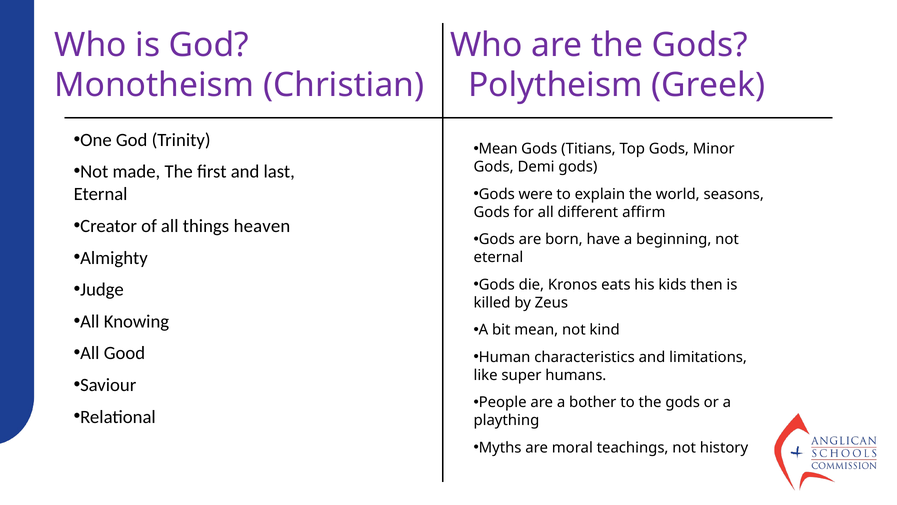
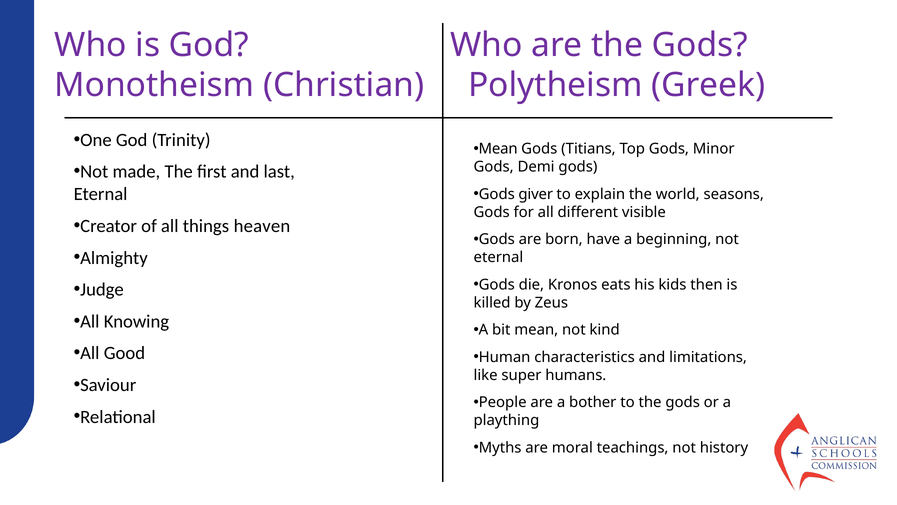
were: were -> giver
affirm: affirm -> visible
